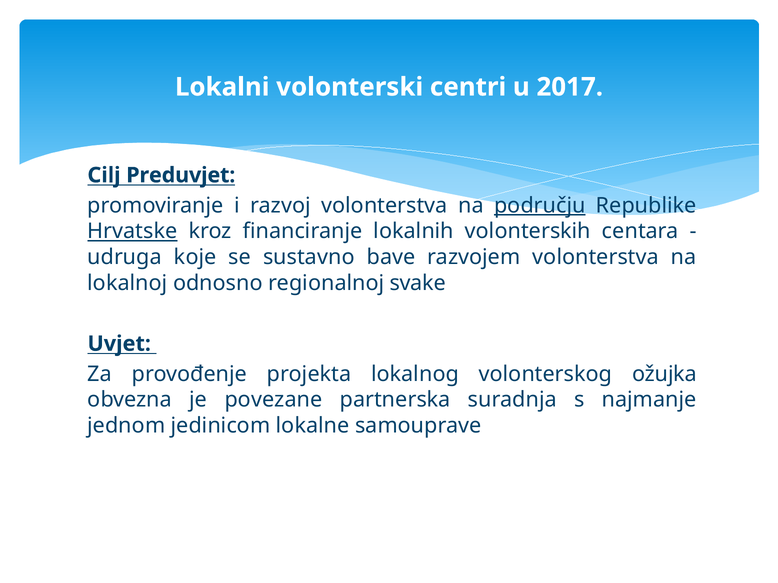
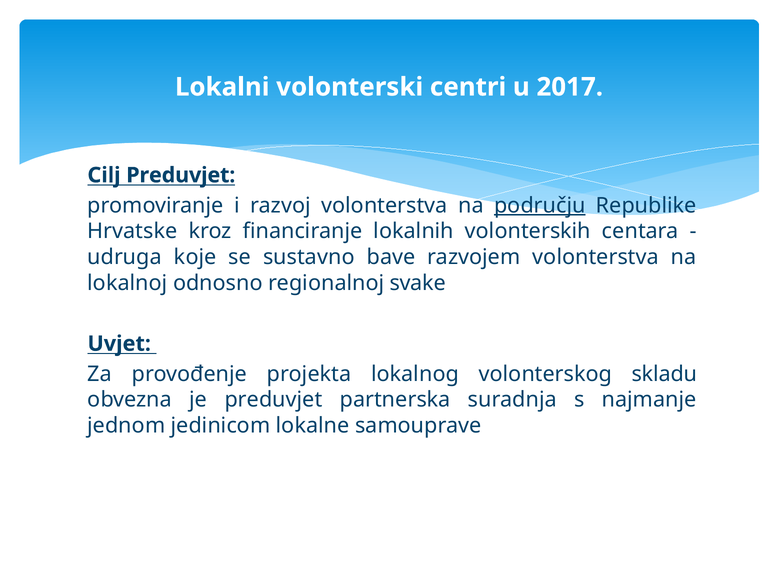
Hrvatske underline: present -> none
ožujka: ožujka -> skladu
je povezane: povezane -> preduvjet
